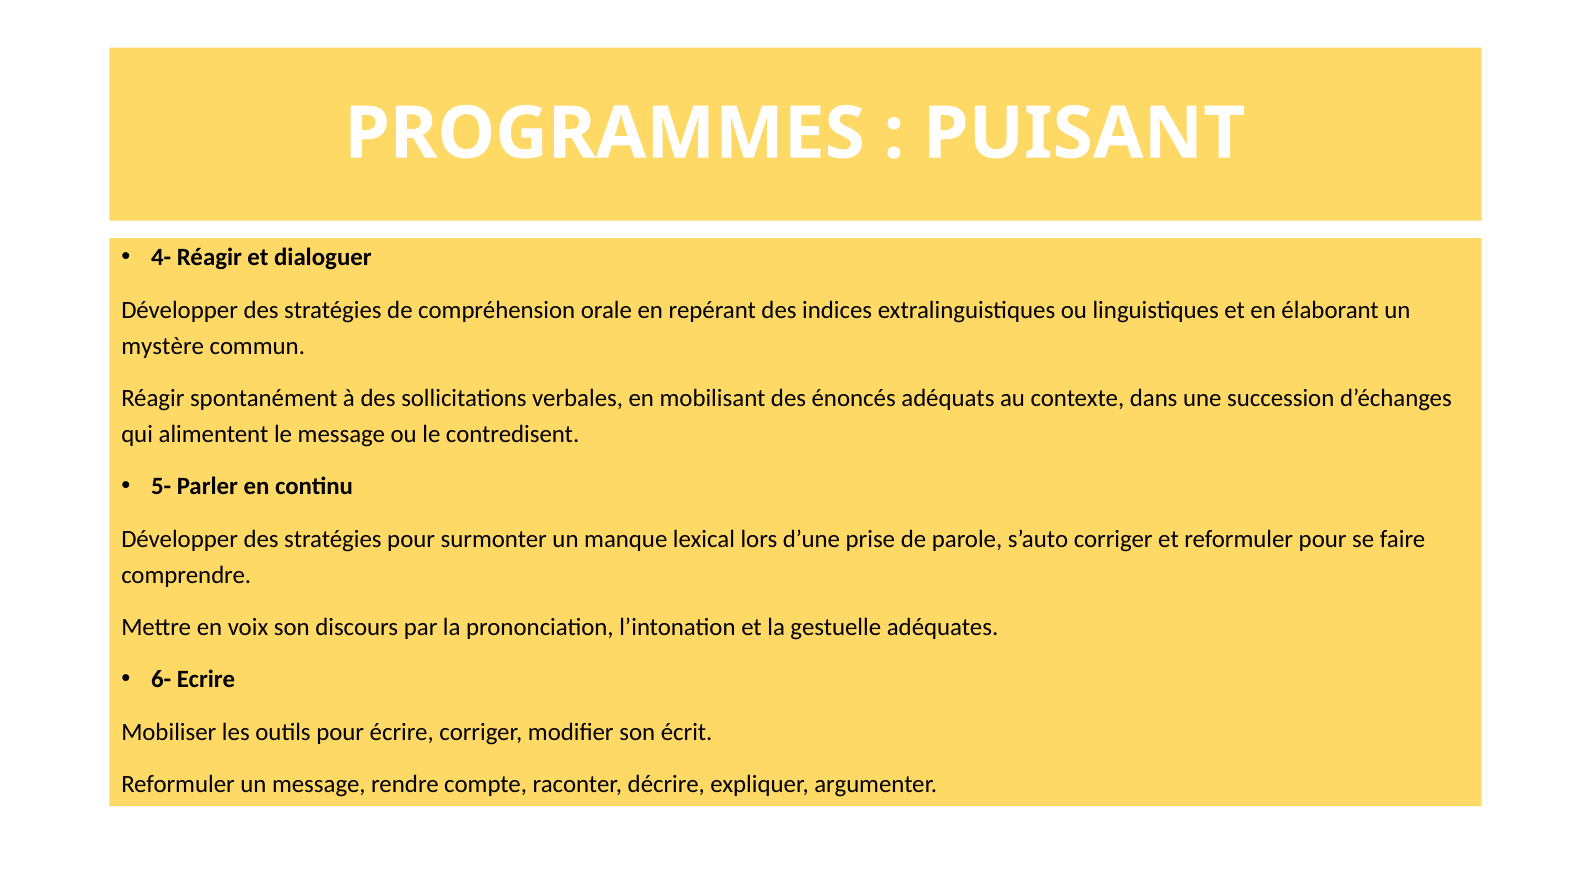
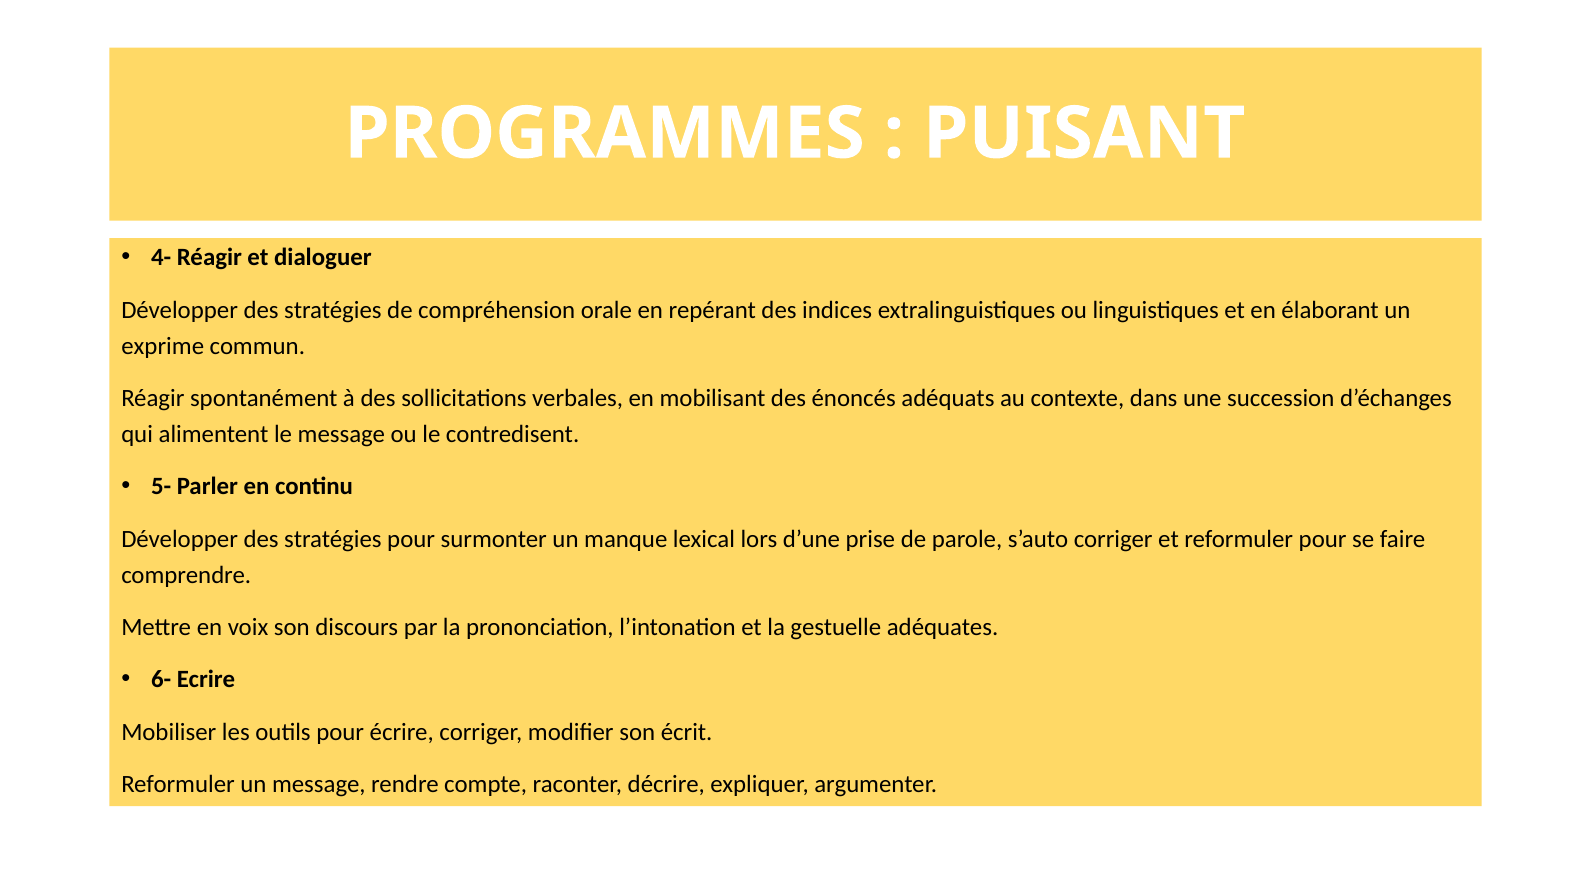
mystère: mystère -> exprime
